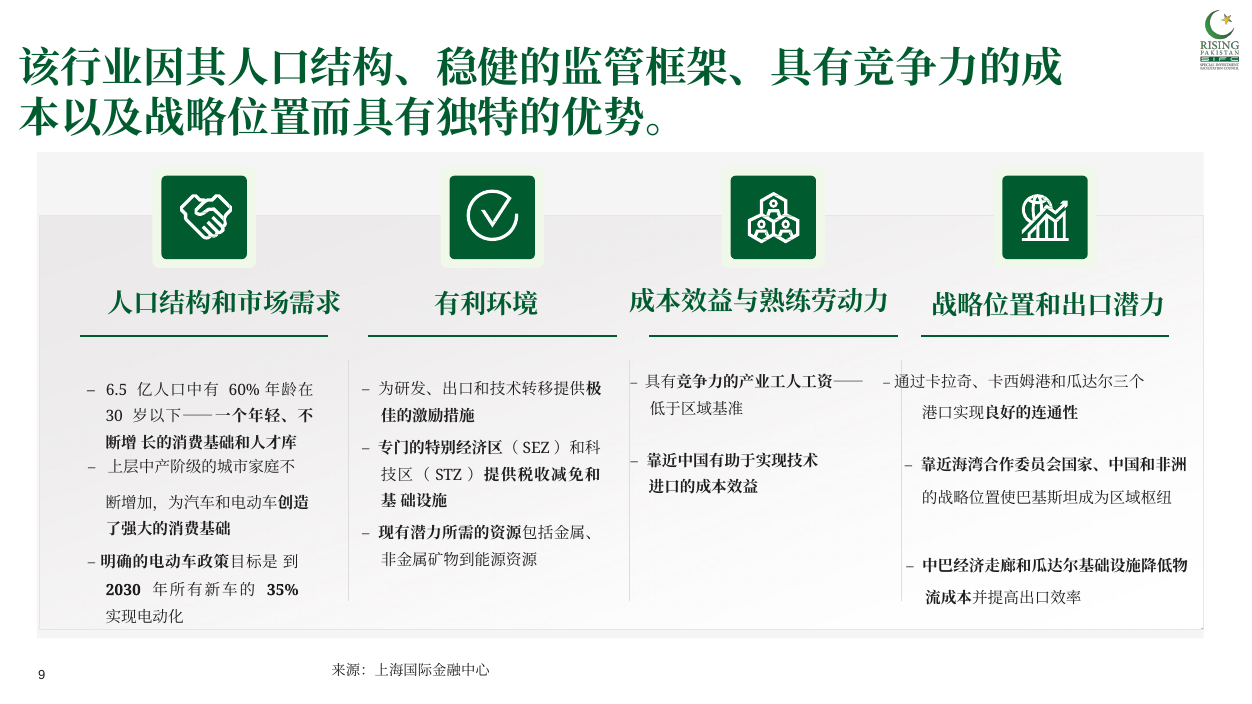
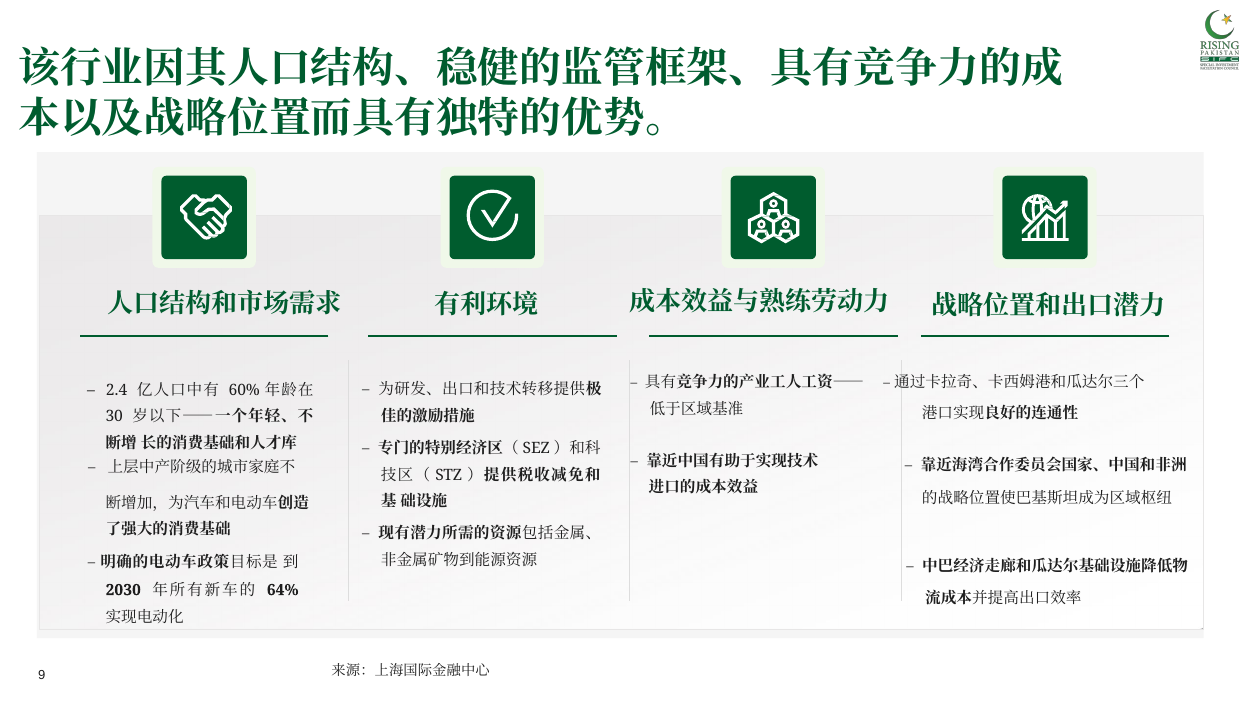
6.5: 6.5 -> 2.4
35%: 35% -> 64%
